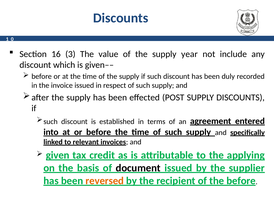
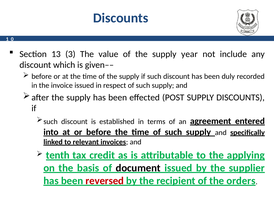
16: 16 -> 13
given: given -> tenth
reversed colour: orange -> red
the before: before -> orders
